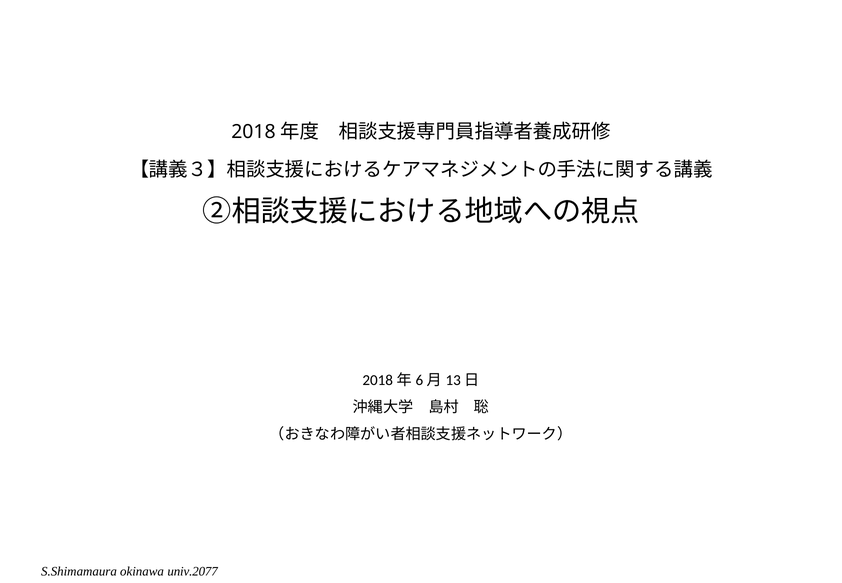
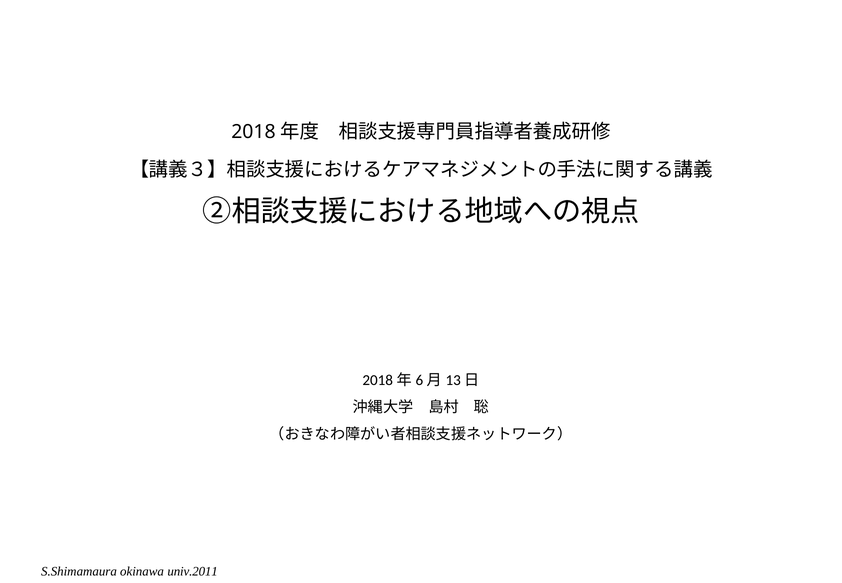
univ.2077: univ.2077 -> univ.2011
